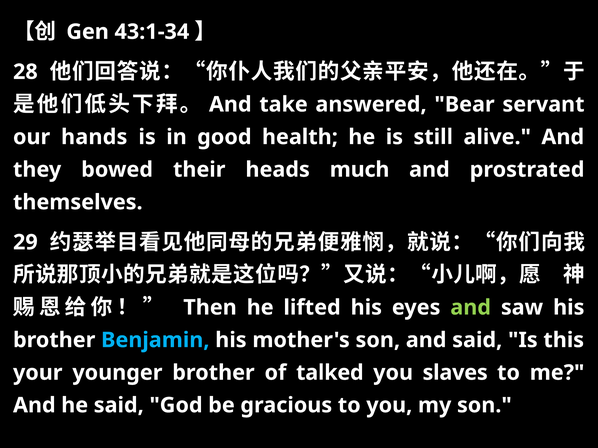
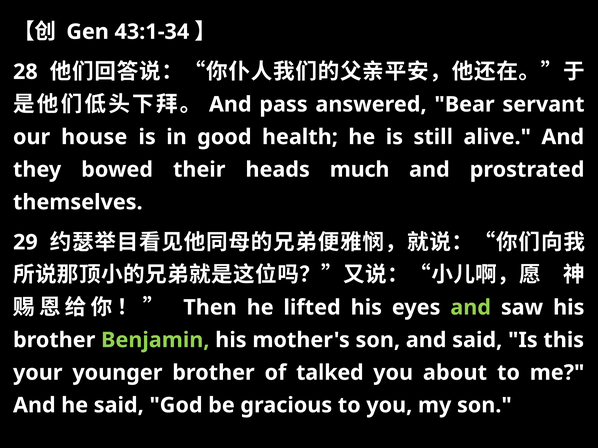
take: take -> pass
hands: hands -> house
Benjamin colour: light blue -> light green
slaves: slaves -> about
